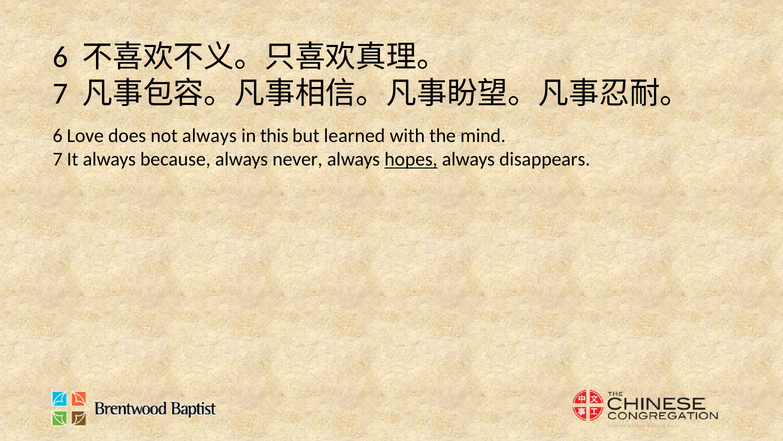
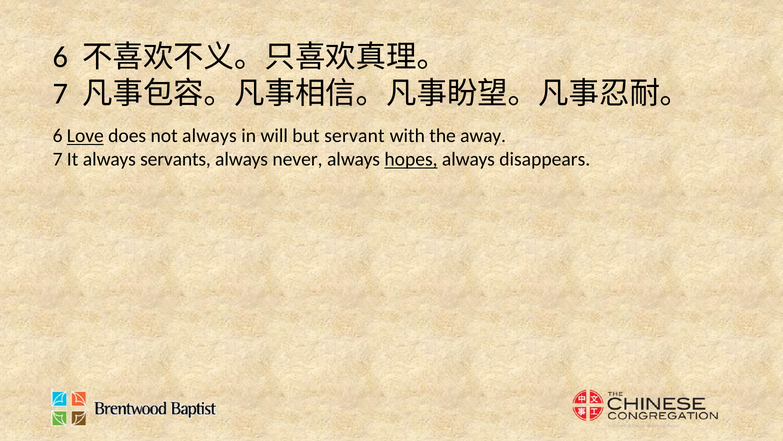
Love underline: none -> present
this: this -> will
learned: learned -> servant
mind: mind -> away
because: because -> servants
